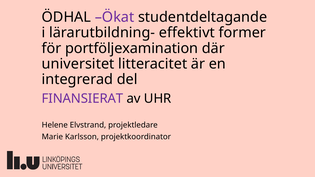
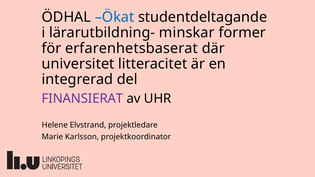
Ökat colour: purple -> blue
effektivt: effektivt -> minskar
portföljexamination: portföljexamination -> erfarenhetsbaserat
